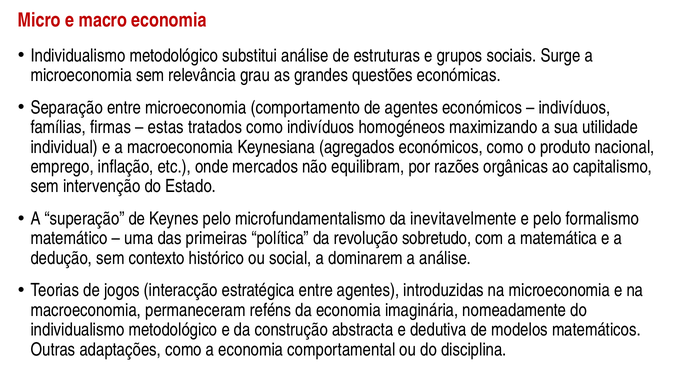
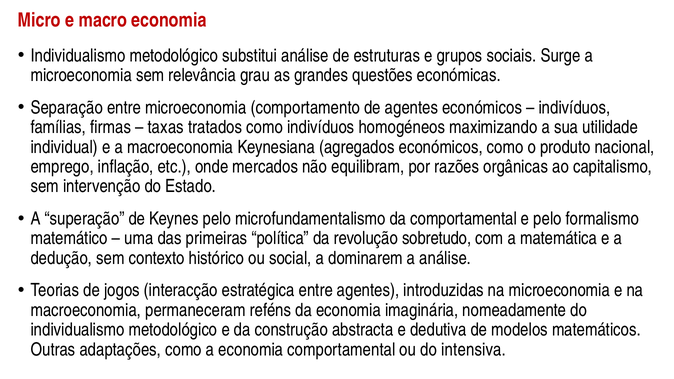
estas: estas -> taxas
da inevitavelmente: inevitavelmente -> comportamental
disciplina: disciplina -> intensiva
